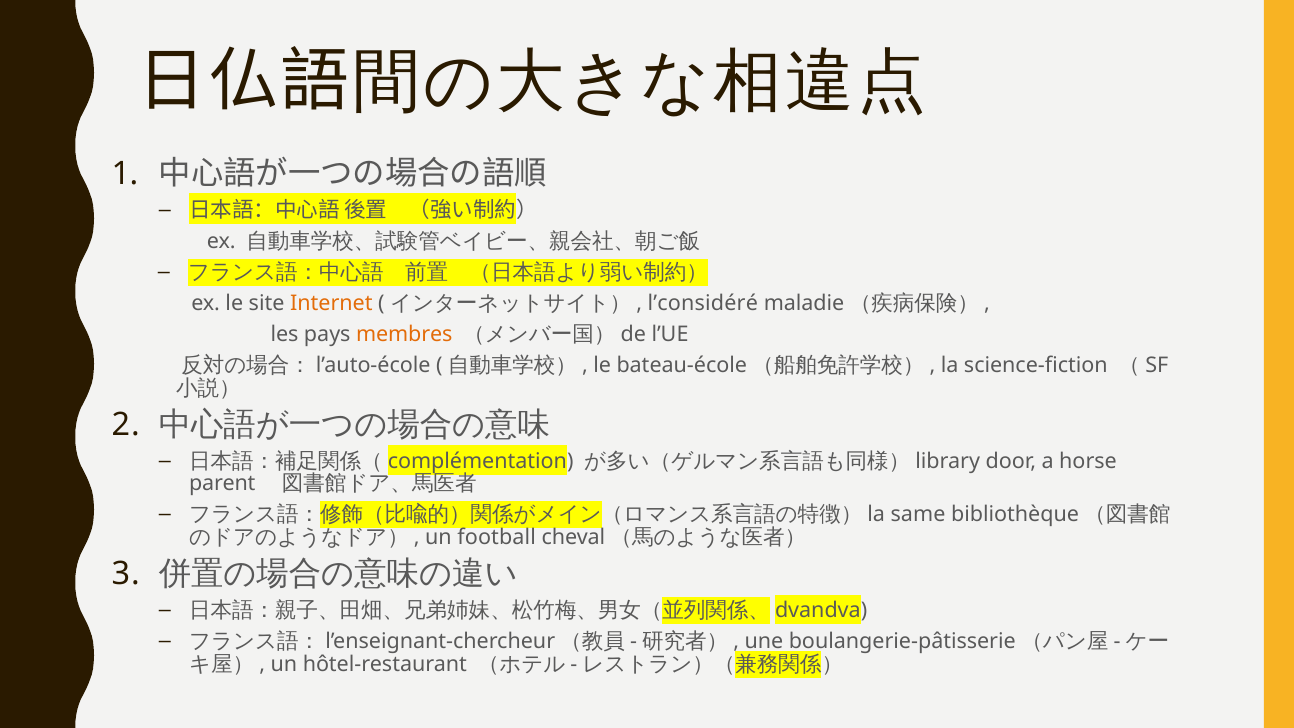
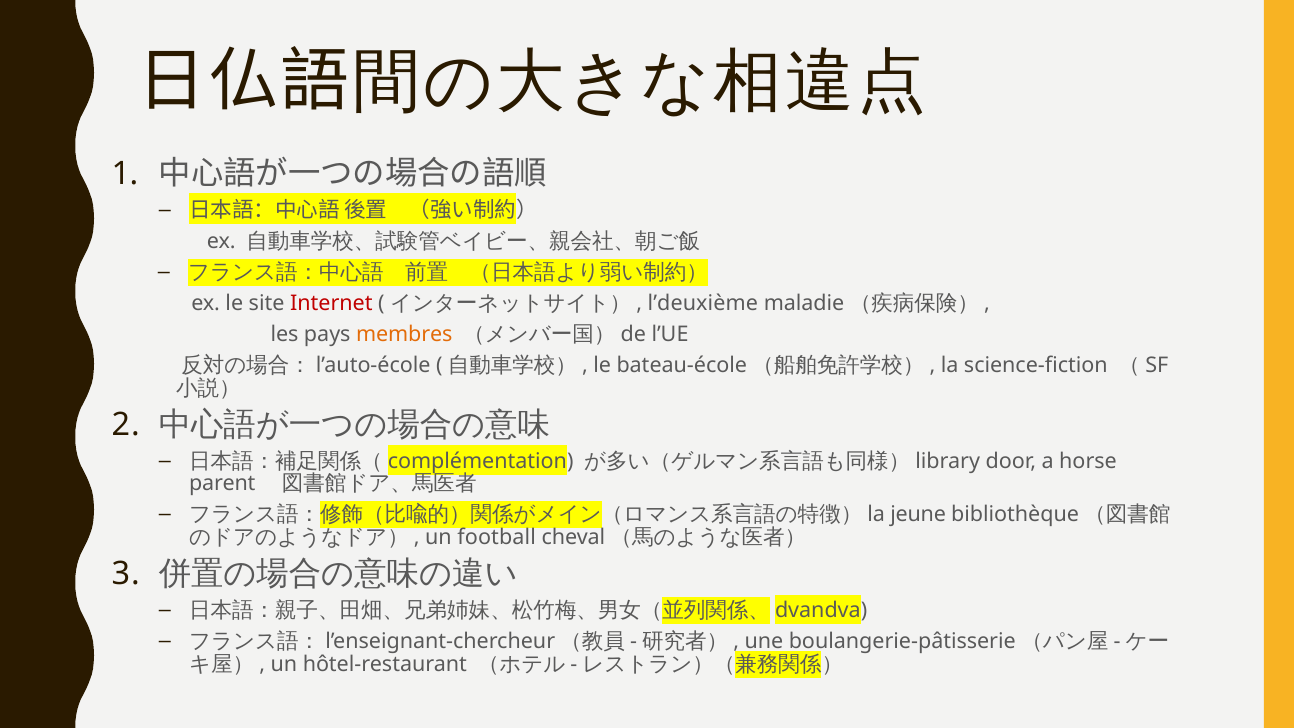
Internet colour: orange -> red
l’considéré: l’considéré -> l’deuxième
same: same -> jeune
